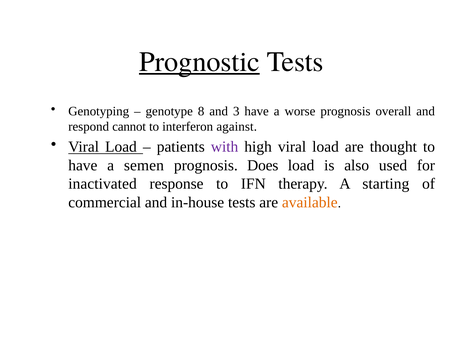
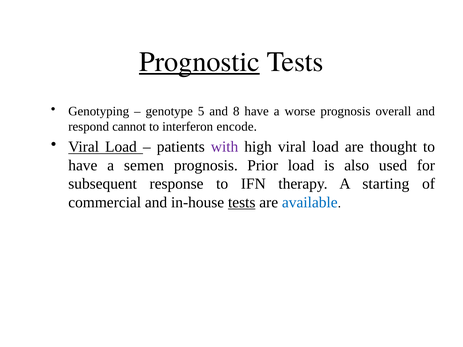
8: 8 -> 5
3: 3 -> 8
against: against -> encode
Does: Does -> Prior
inactivated: inactivated -> subsequent
tests at (242, 202) underline: none -> present
available colour: orange -> blue
